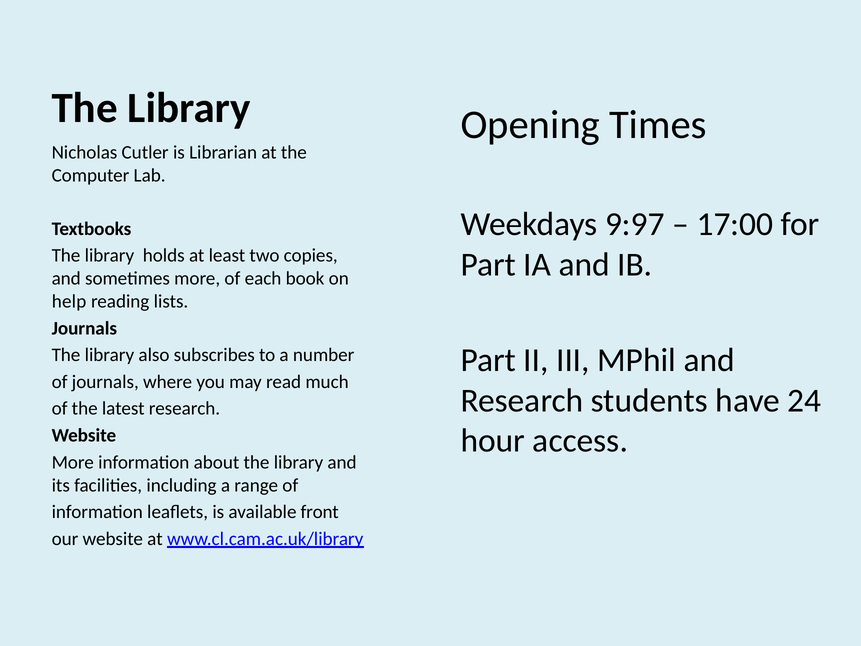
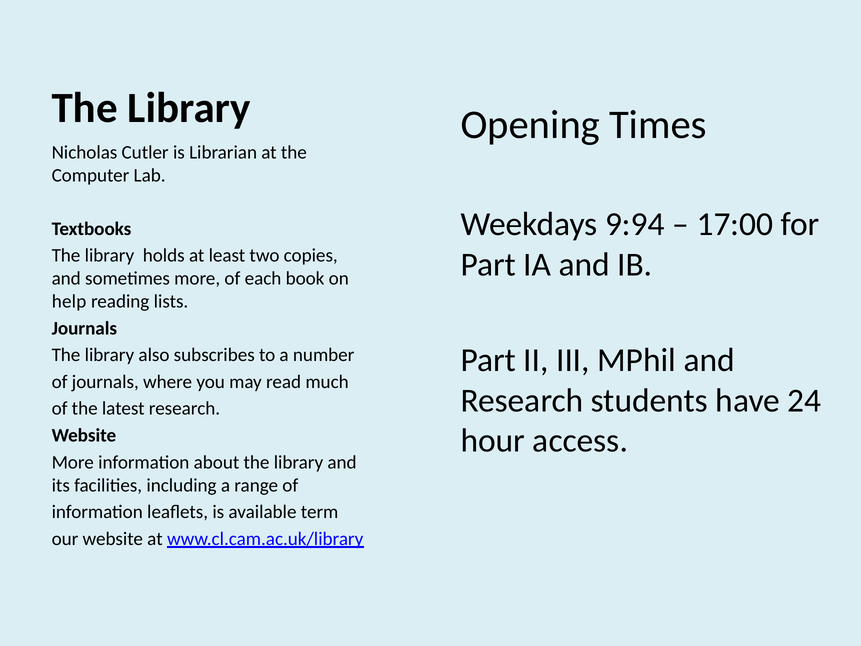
9:97: 9:97 -> 9:94
front: front -> term
